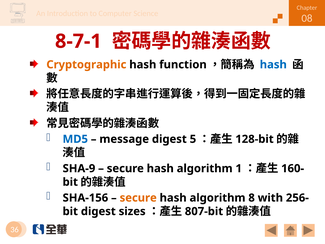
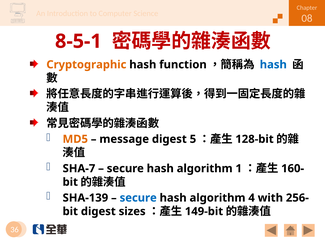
8-7-1: 8-7-1 -> 8-5-1
MD5 colour: blue -> orange
SHA-9: SHA-9 -> SHA-7
SHA-156: SHA-156 -> SHA-139
secure at (138, 198) colour: orange -> blue
8: 8 -> 4
807-bit: 807-bit -> 149-bit
